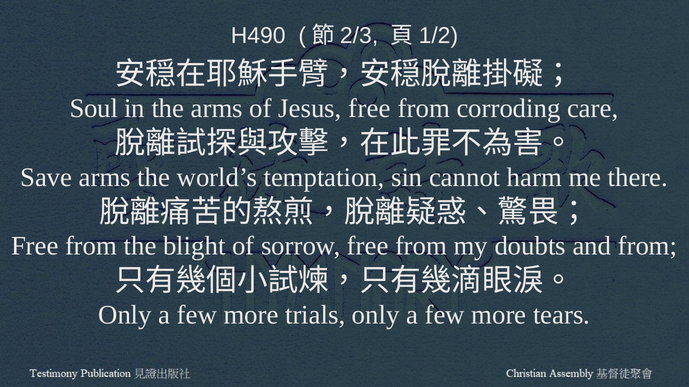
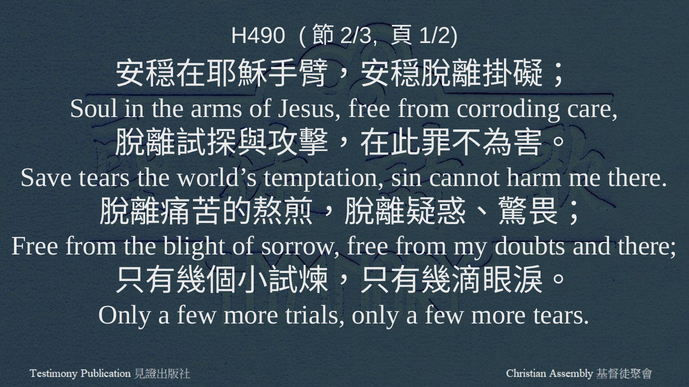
Save arms: arms -> tears
and from: from -> there
